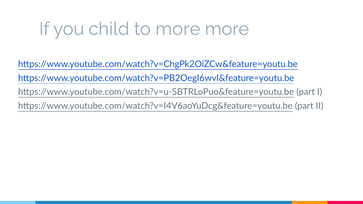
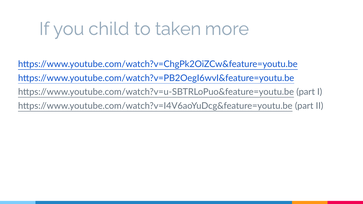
to more: more -> taken
